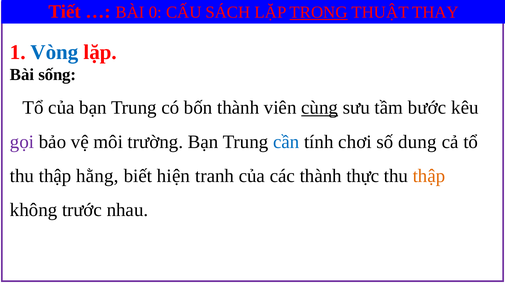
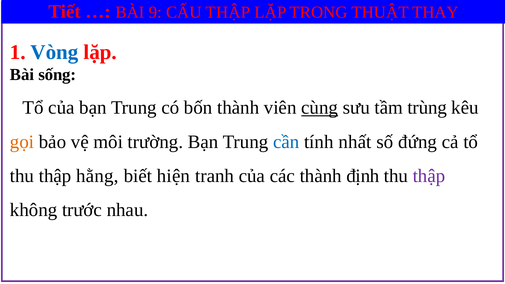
0: 0 -> 9
CẤU SÁCH: SÁCH -> THẬP
TRONG underline: present -> none
bước: bước -> trùng
gọi colour: purple -> orange
chơi: chơi -> nhất
dung: dung -> đứng
thực: thực -> định
thập at (429, 176) colour: orange -> purple
